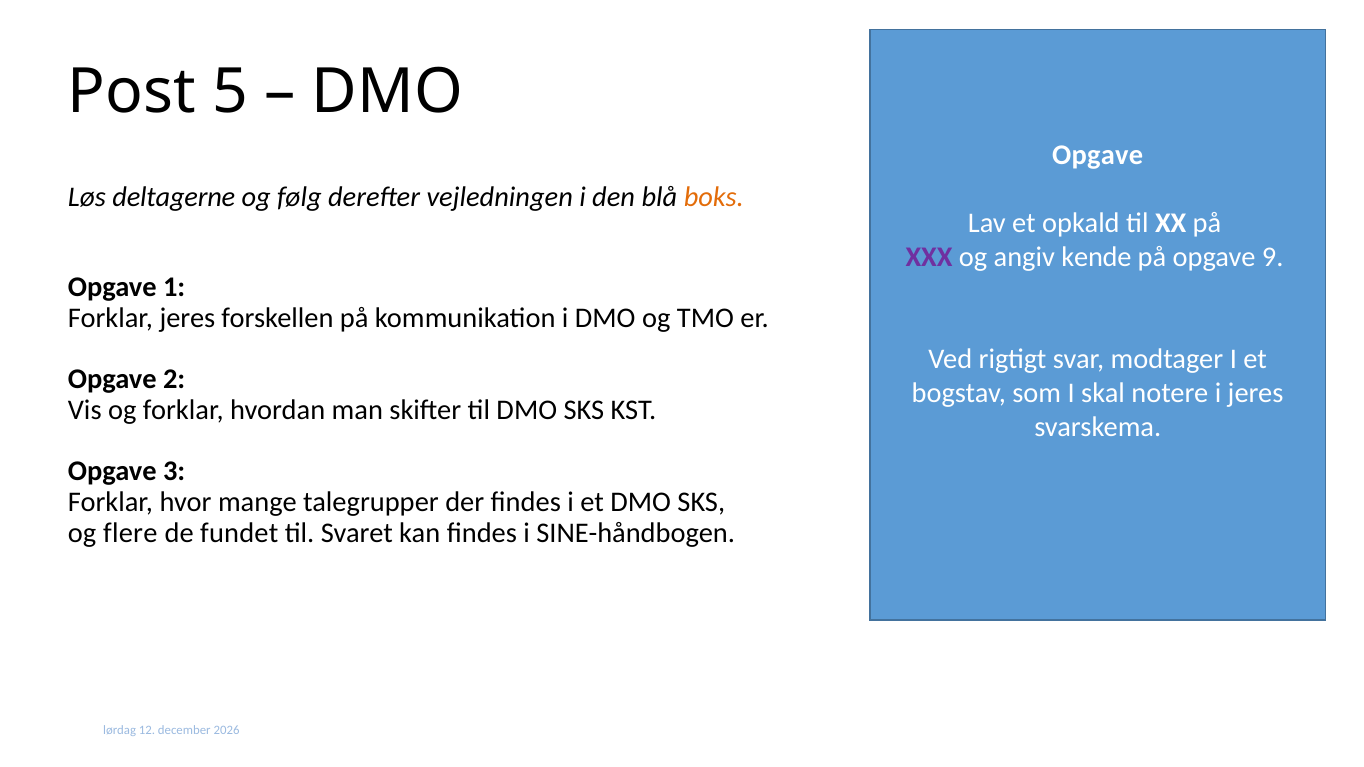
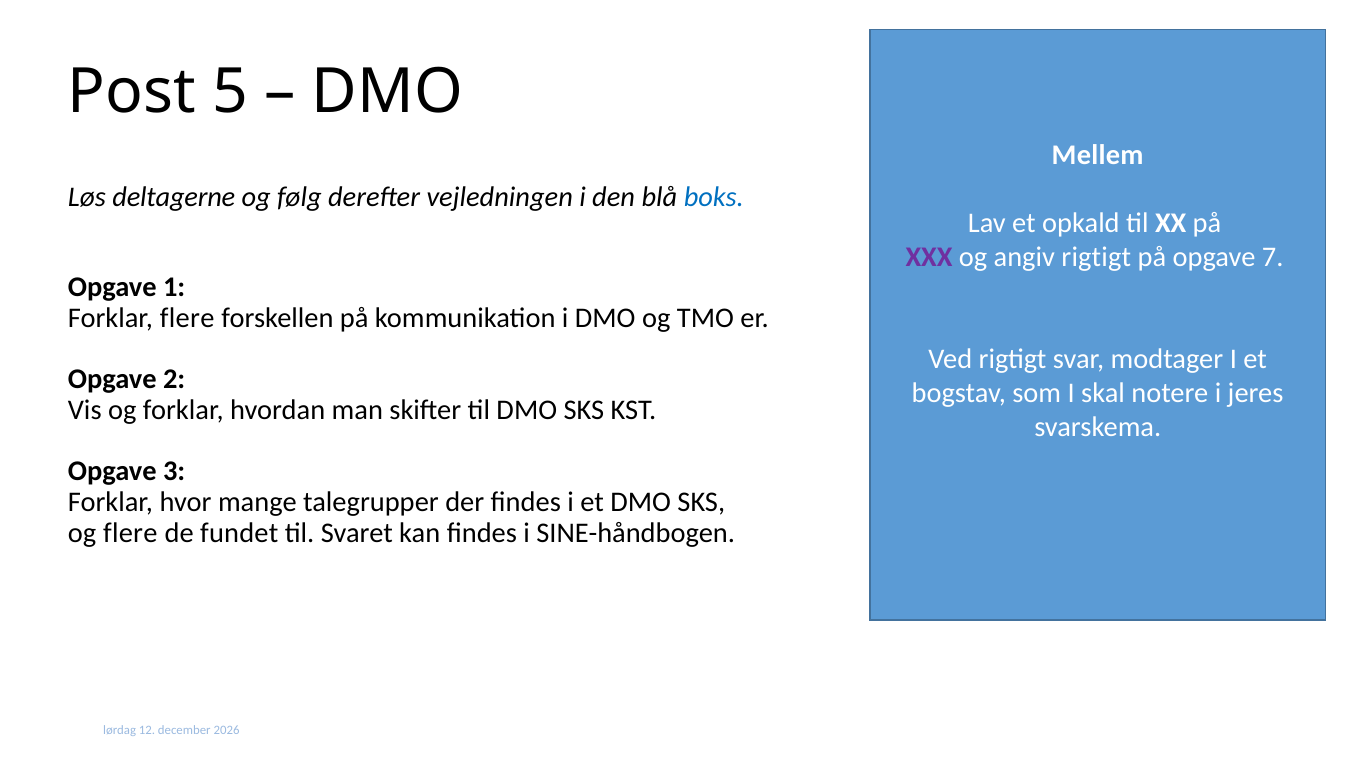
Opgave at (1098, 155): Opgave -> Mellem
boks colour: orange -> blue
angiv kende: kende -> rigtigt
9: 9 -> 7
Forklar jeres: jeres -> flere
